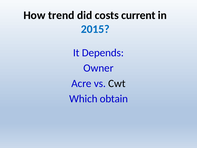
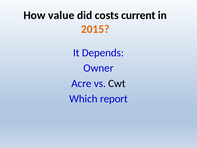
trend: trend -> value
2015 colour: blue -> orange
obtain: obtain -> report
